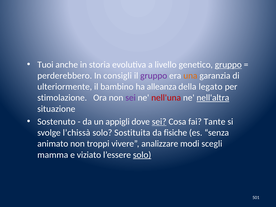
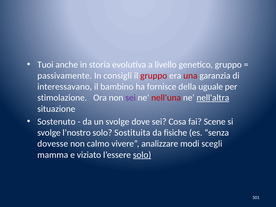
gruppo at (228, 65) underline: present -> none
perderebbero: perderebbero -> passivamente
gruppo at (154, 76) colour: purple -> red
una colour: orange -> red
ulteriormente: ulteriormente -> interessavano
alleanza: alleanza -> fornisce
legato: legato -> uguale
un appigli: appigli -> svolge
sei at (159, 122) underline: present -> none
Tante: Tante -> Scene
l’chissà: l’chissà -> l’nostro
animato: animato -> dovesse
troppi: troppi -> calmo
